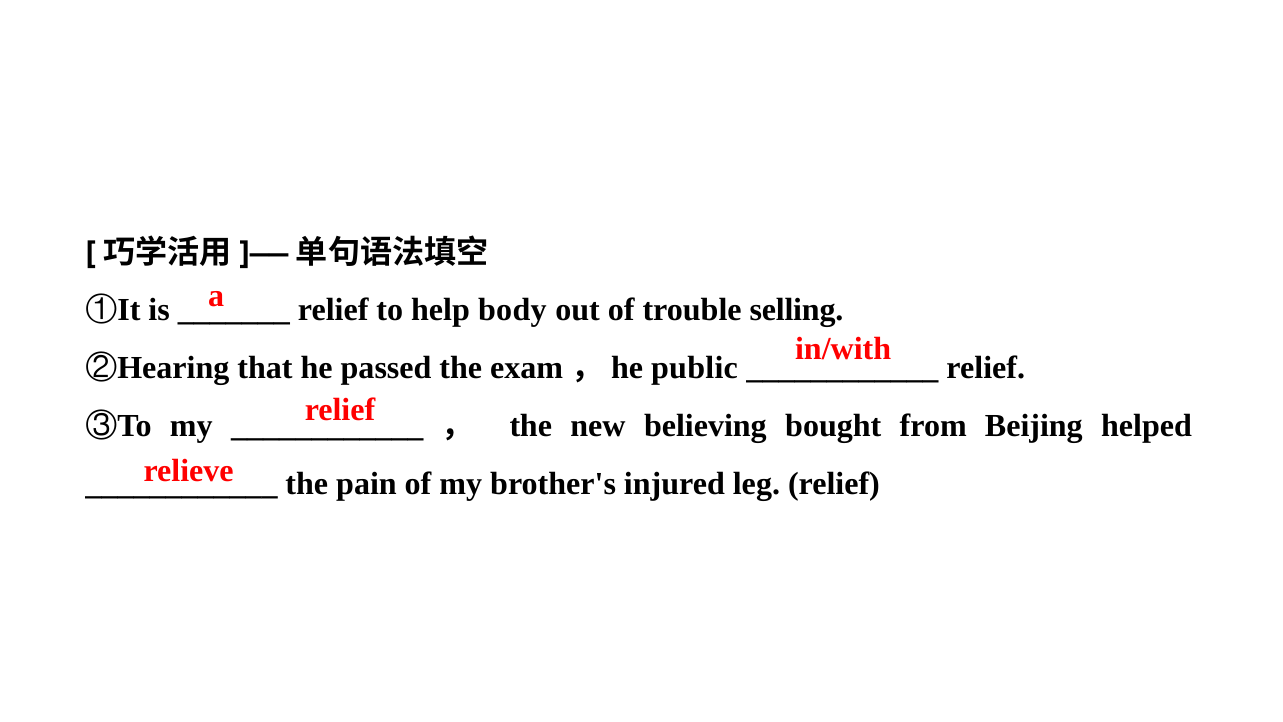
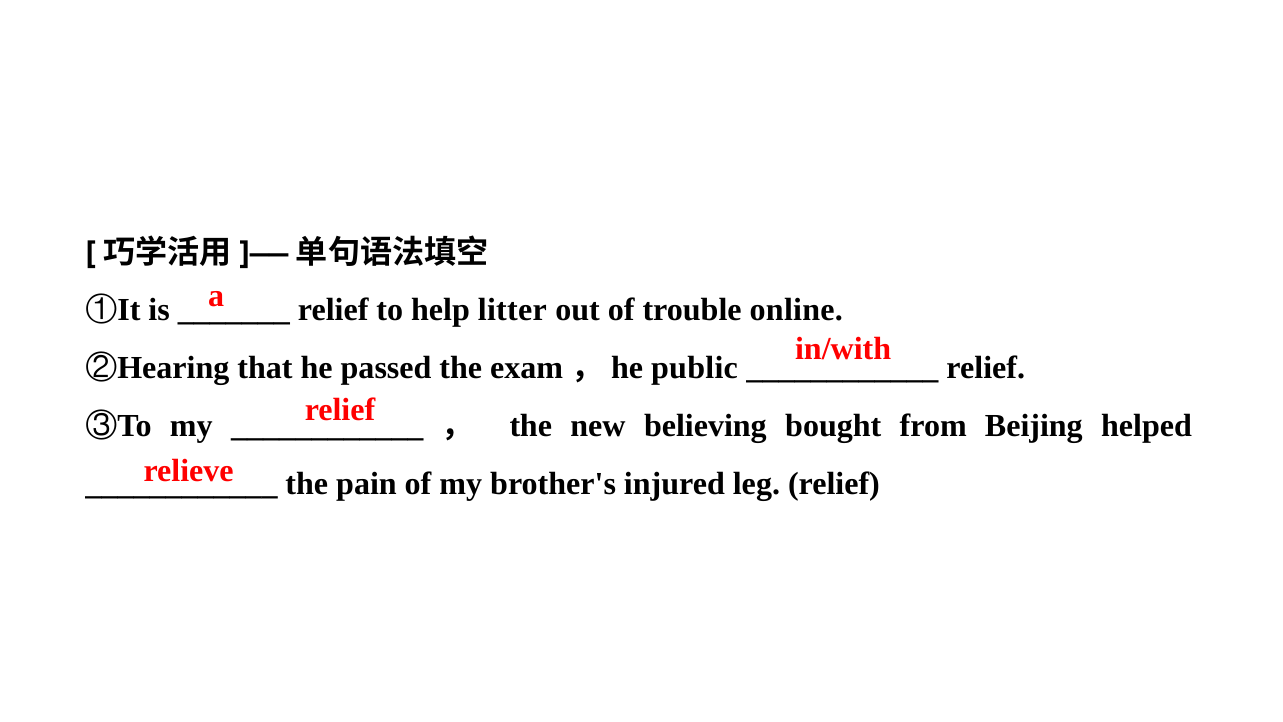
body: body -> litter
selling: selling -> online
